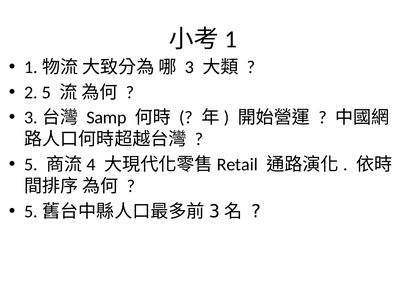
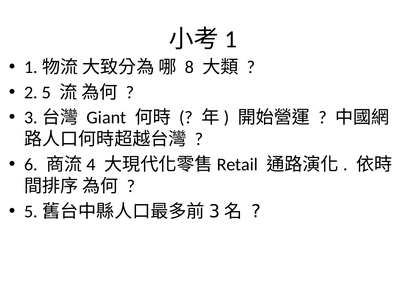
3: 3 -> 8
Samp: Samp -> Giant
5 at (31, 165): 5 -> 6
